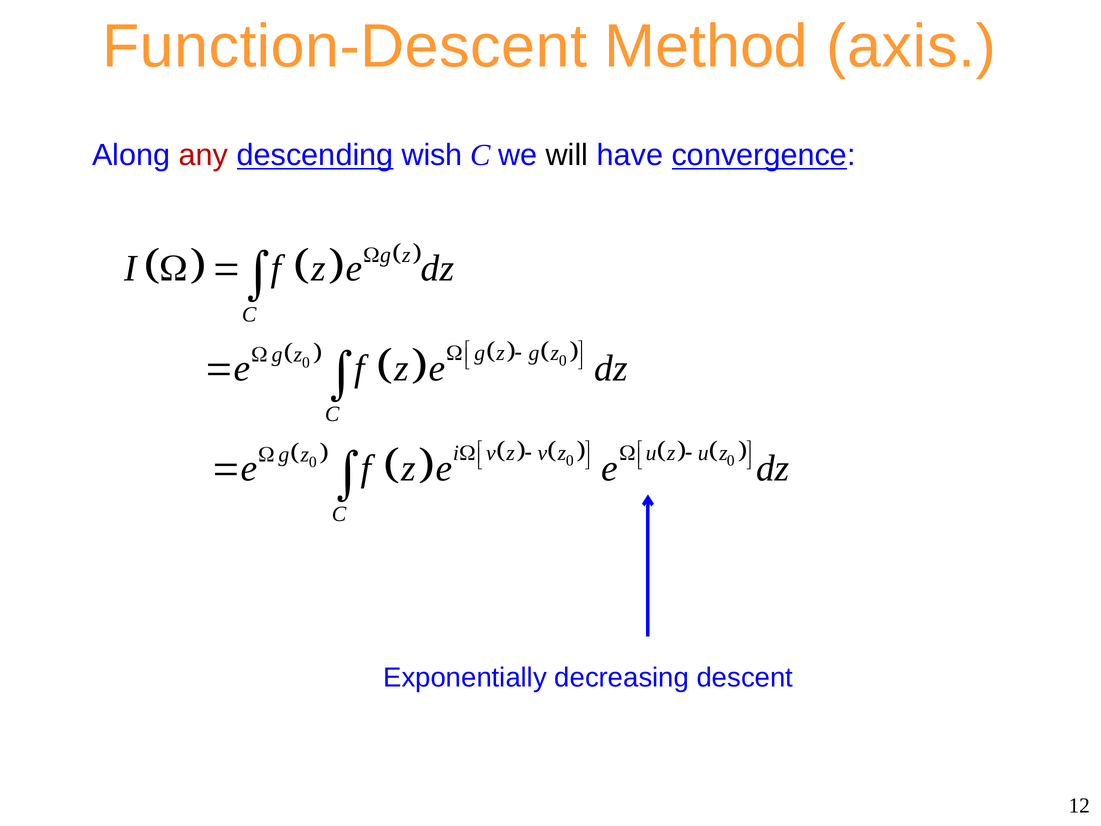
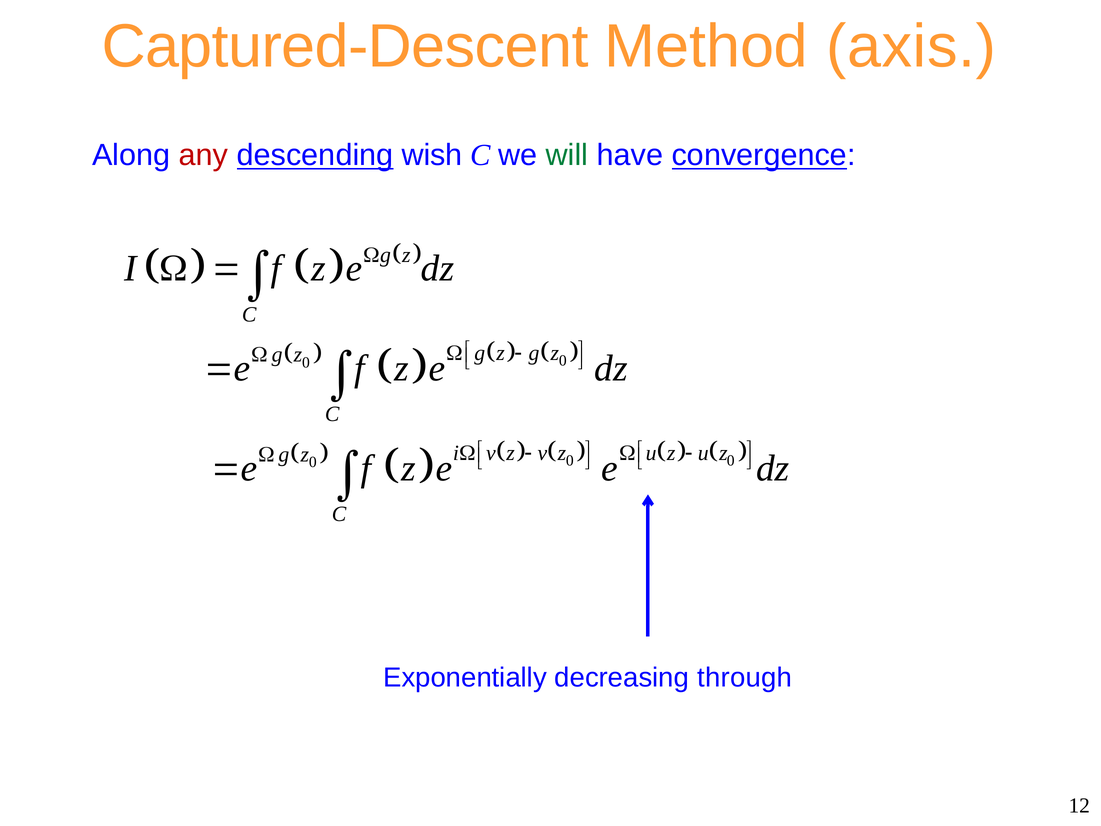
Function-Descent: Function-Descent -> Captured-Descent
will colour: black -> green
descent: descent -> through
